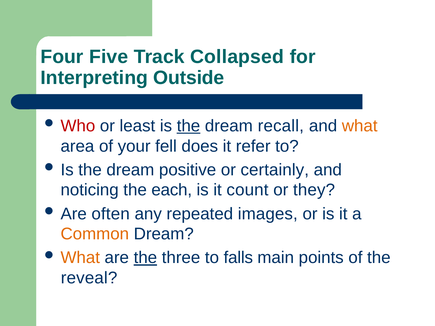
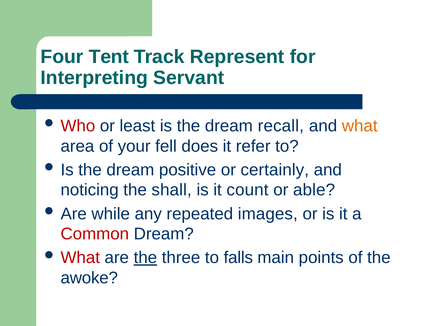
Five: Five -> Tent
Collapsed: Collapsed -> Represent
Outside: Outside -> Servant
the at (189, 126) underline: present -> none
each: each -> shall
they: they -> able
often: often -> while
Common colour: orange -> red
What at (80, 258) colour: orange -> red
reveal: reveal -> awoke
